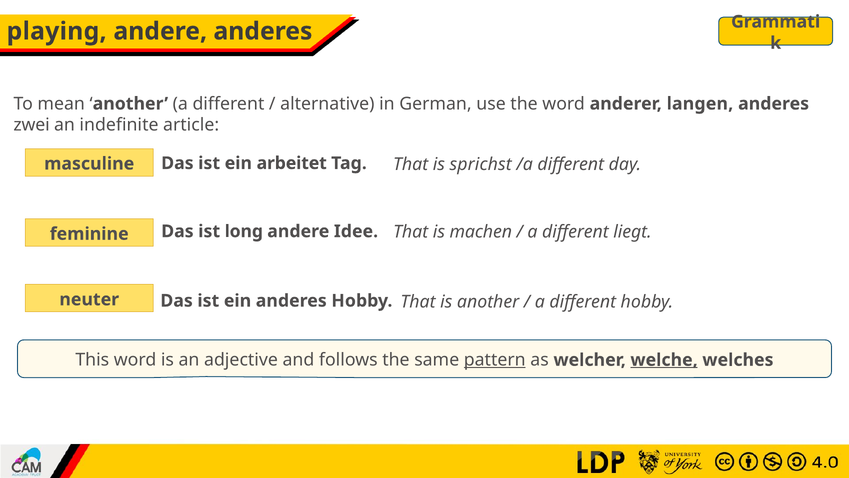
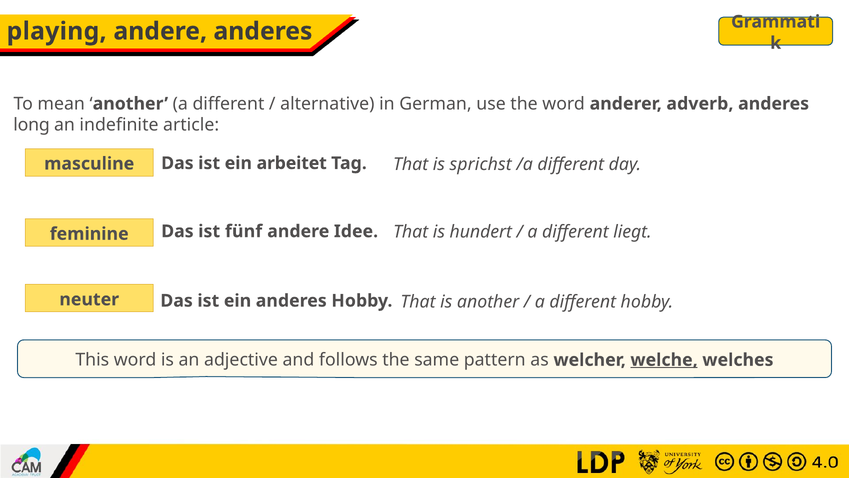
langen: langen -> adverb
zwei: zwei -> long
machen: machen -> hundert
long: long -> fünf
pattern underline: present -> none
